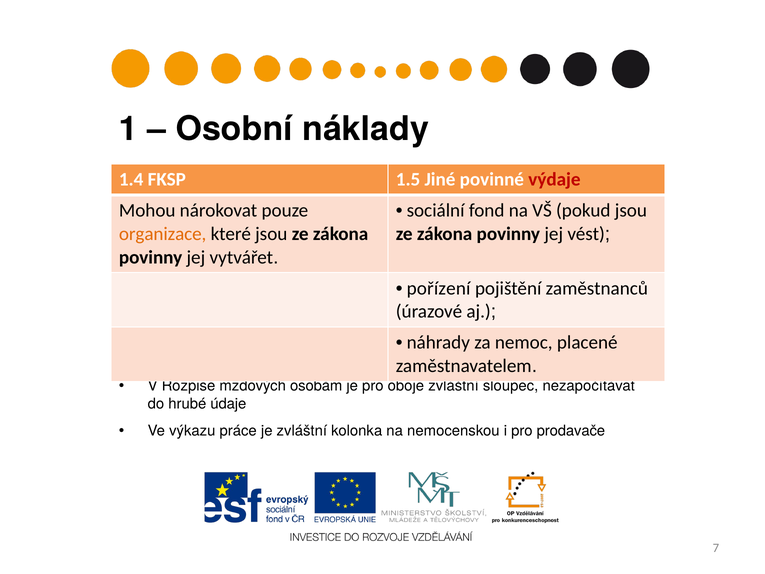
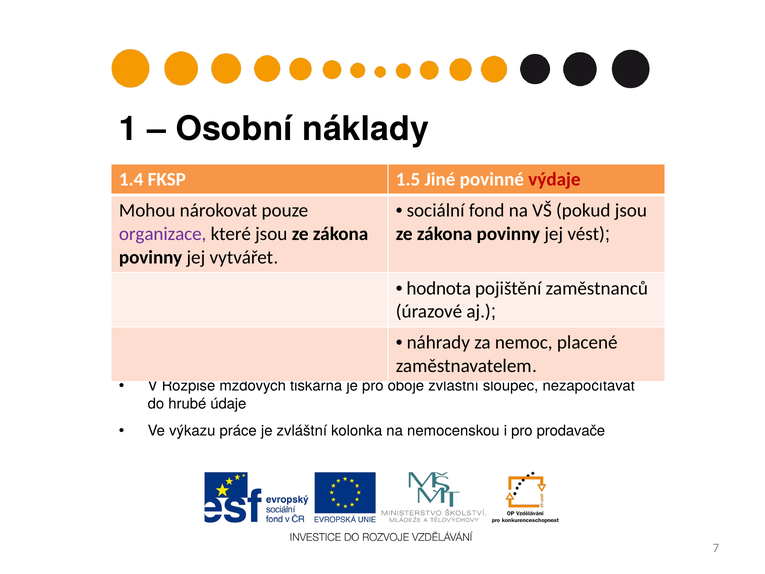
organizace colour: orange -> purple
pořízení: pořízení -> hodnota
osobám: osobám -> tiskárna
